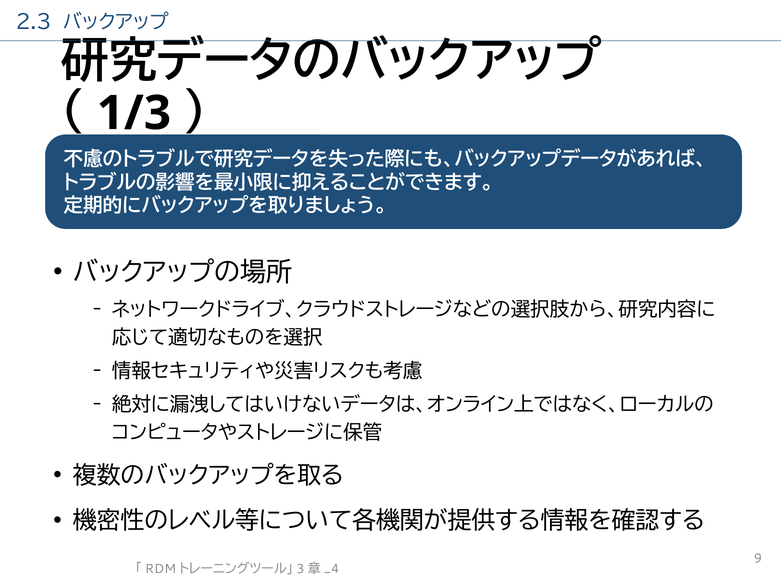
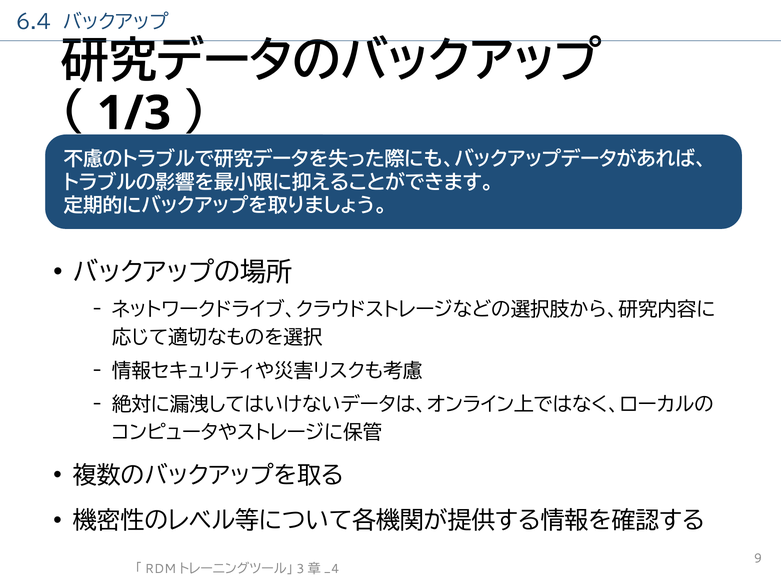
2.3: 2.3 -> 6.4
